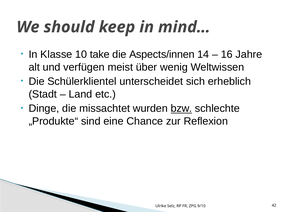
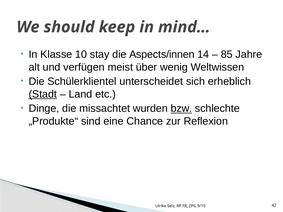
take: take -> stay
16: 16 -> 85
Stadt underline: none -> present
